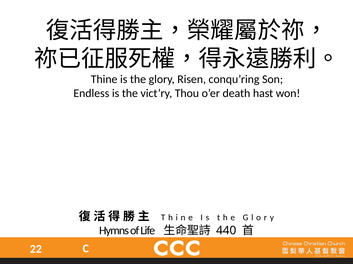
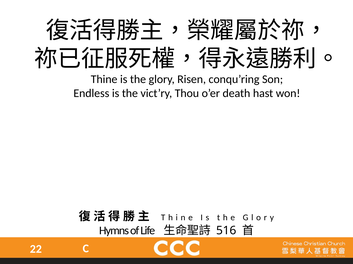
440: 440 -> 516
